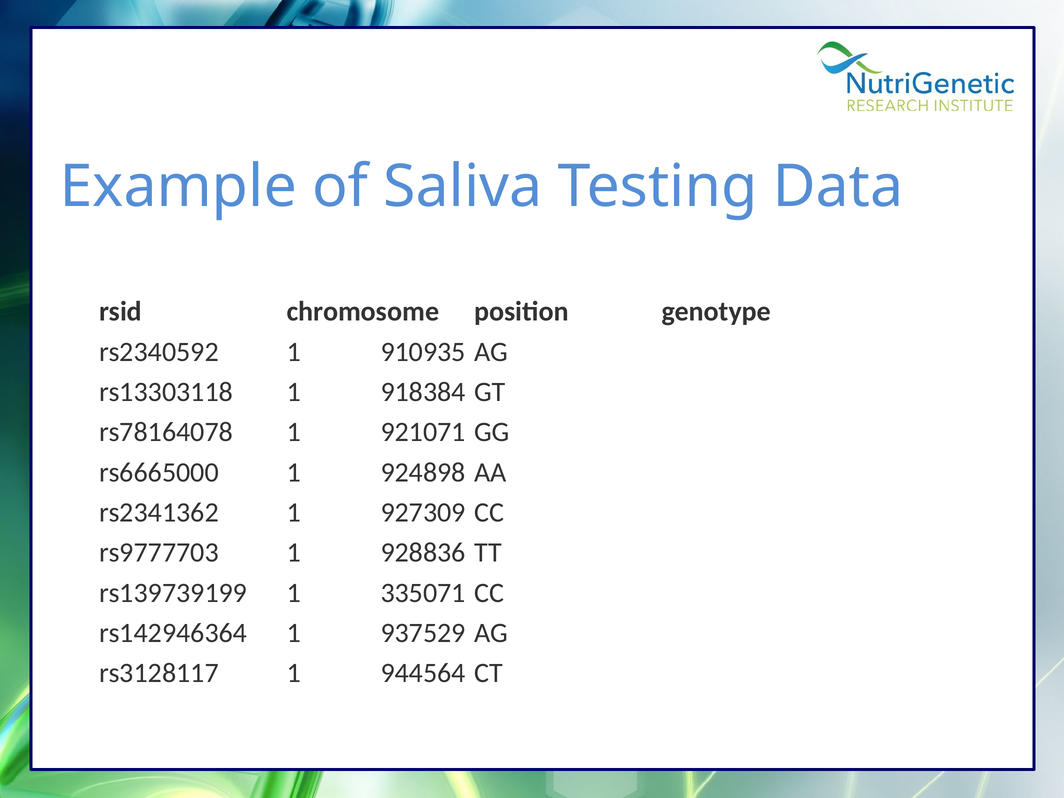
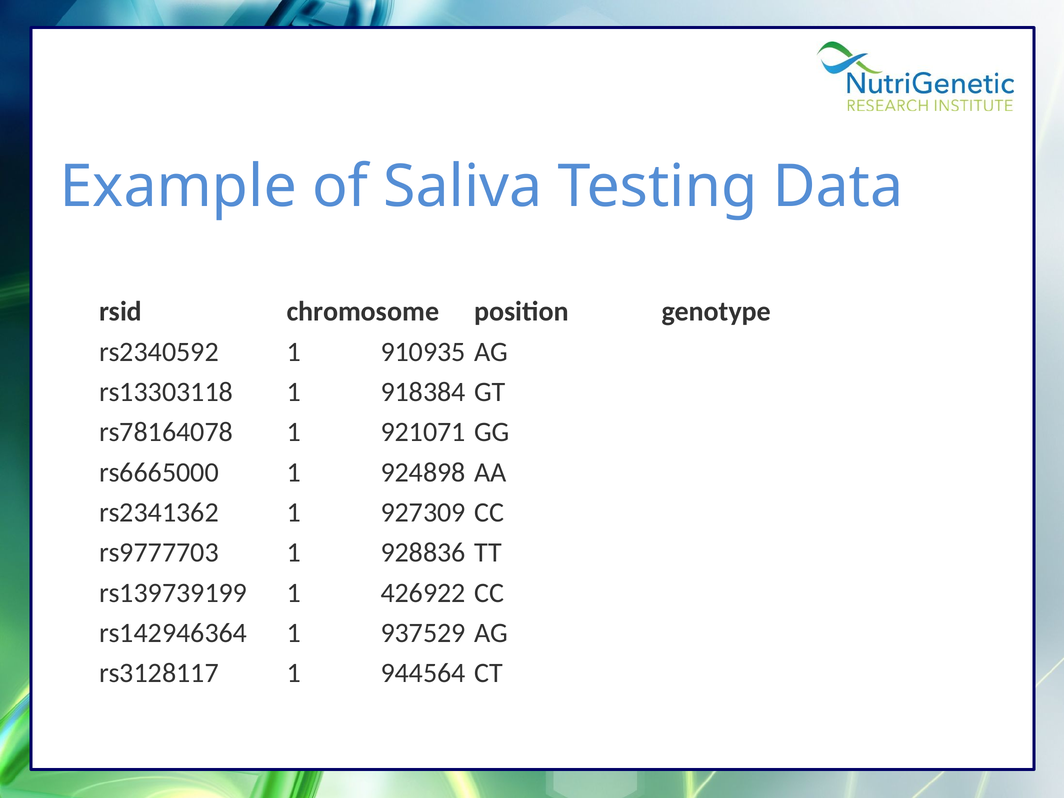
335071: 335071 -> 426922
